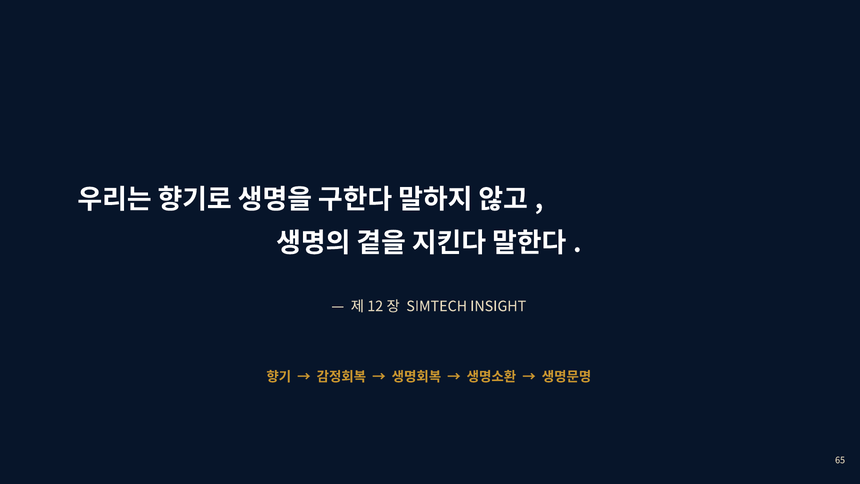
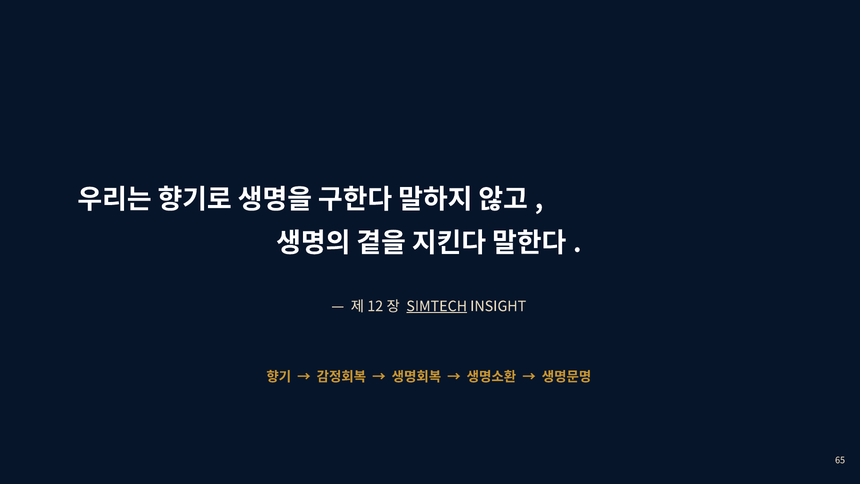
SIMTECH underline: none -> present
